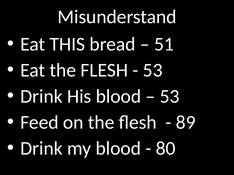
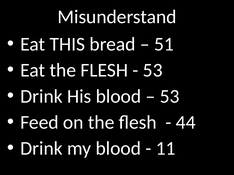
89: 89 -> 44
80: 80 -> 11
